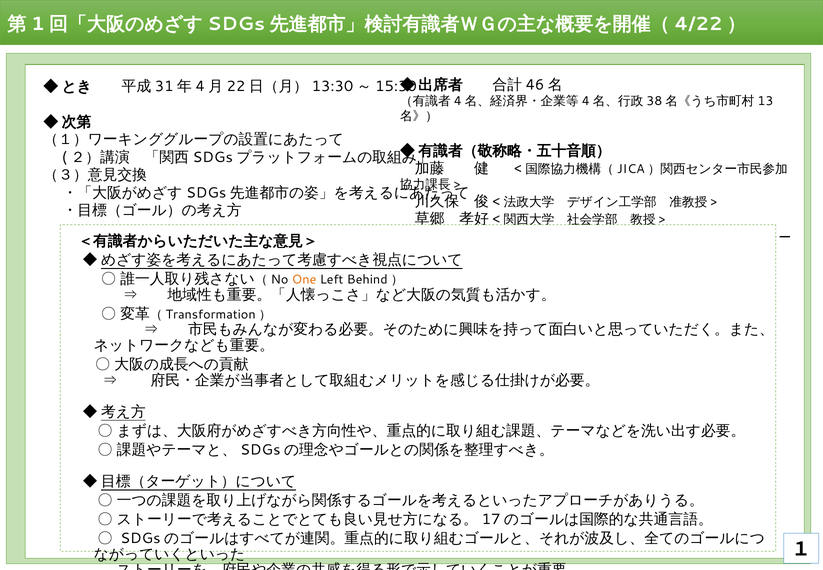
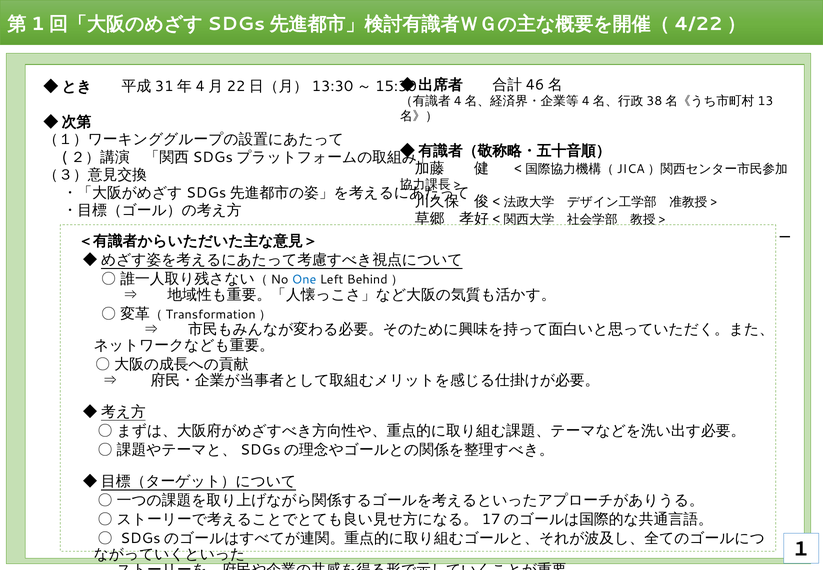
One colour: orange -> blue
